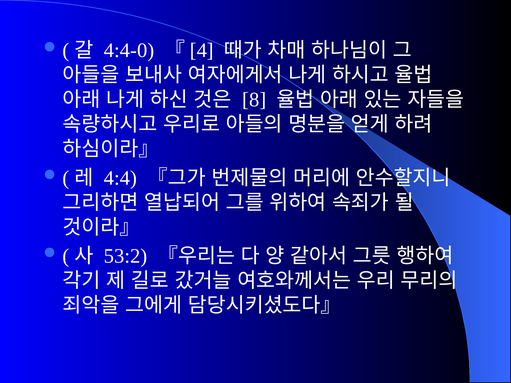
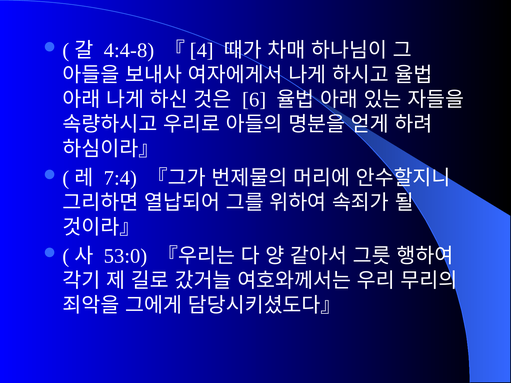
4:4-0: 4:4-0 -> 4:4-8
8: 8 -> 6
4:4: 4:4 -> 7:4
53:2: 53:2 -> 53:0
